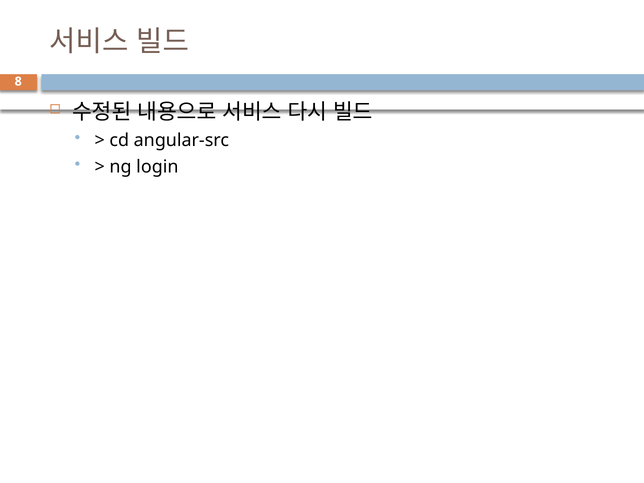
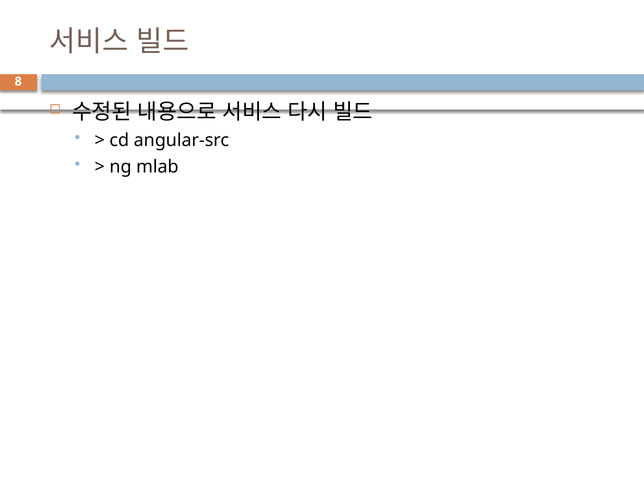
login: login -> mlab
